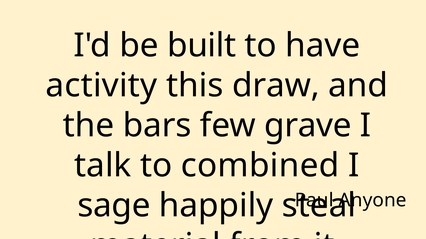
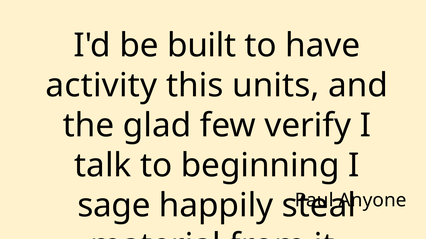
draw: draw -> units
bars: bars -> glad
grave: grave -> verify
combined: combined -> beginning
